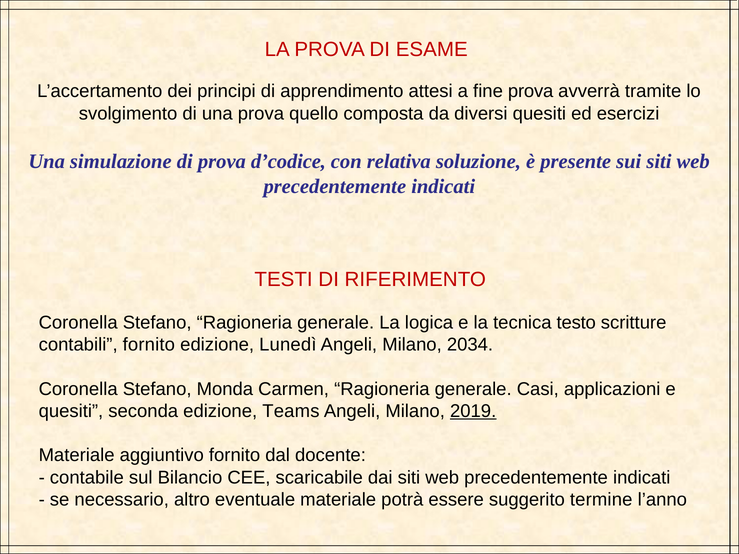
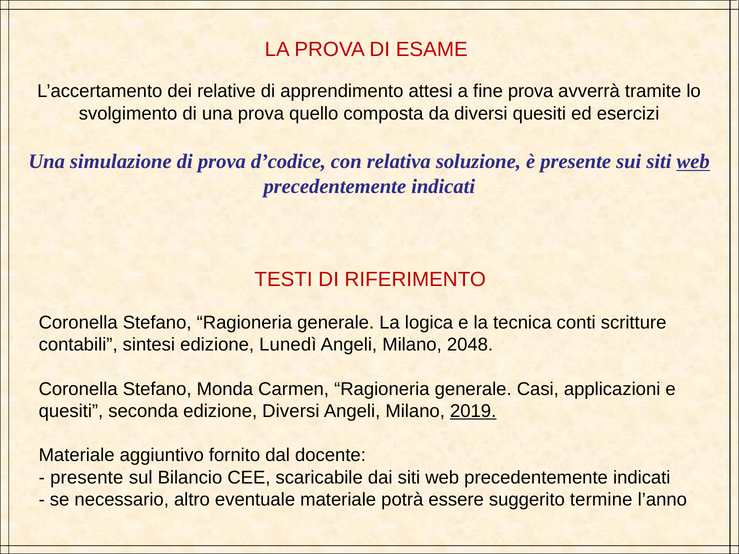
principi: principi -> relative
web at (693, 162) underline: none -> present
testo: testo -> conti
contabili fornito: fornito -> sintesi
2034: 2034 -> 2048
edizione Teams: Teams -> Diversi
contabile at (87, 478): contabile -> presente
